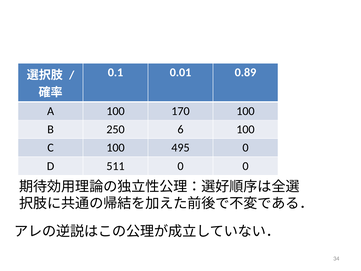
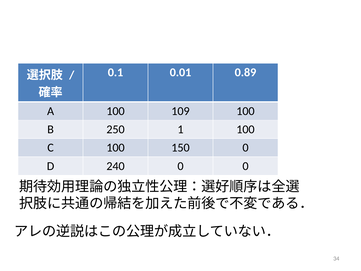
170: 170 -> 109
6: 6 -> 1
495: 495 -> 150
511: 511 -> 240
